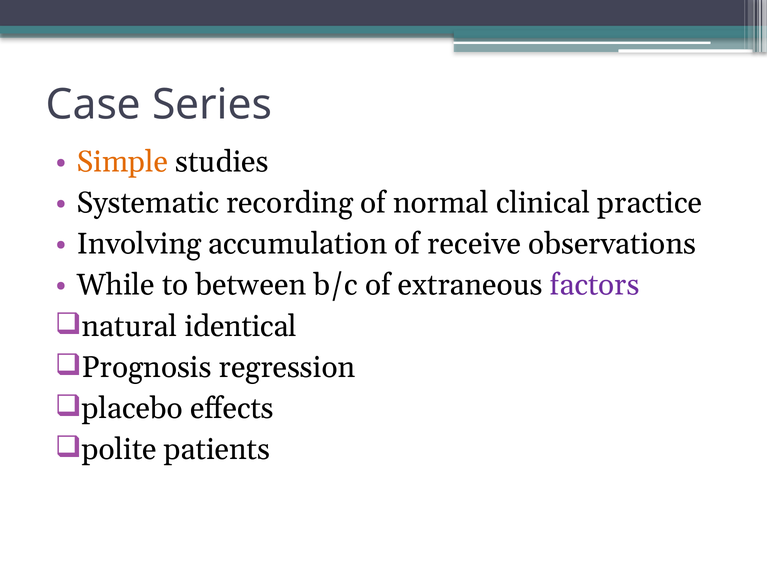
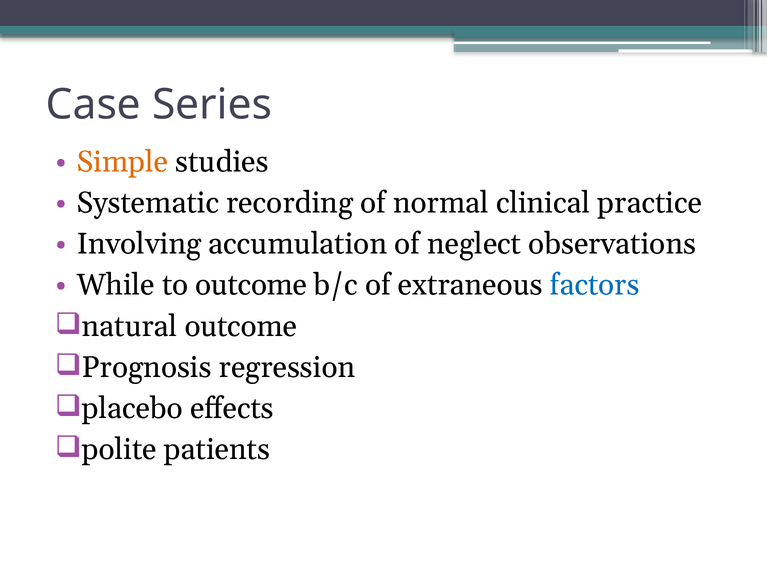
receive: receive -> neglect
to between: between -> outcome
factors colour: purple -> blue
natural identical: identical -> outcome
